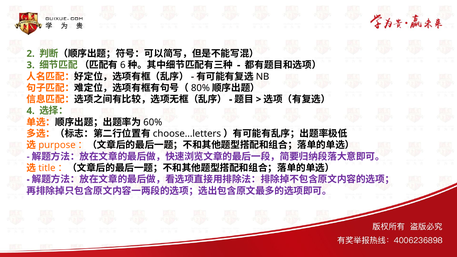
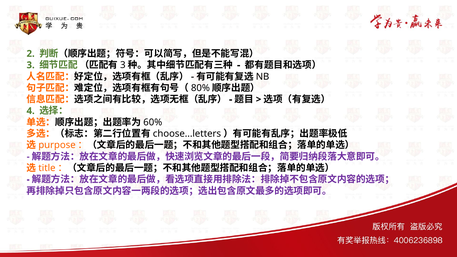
6 at (123, 65): 6 -> 3
